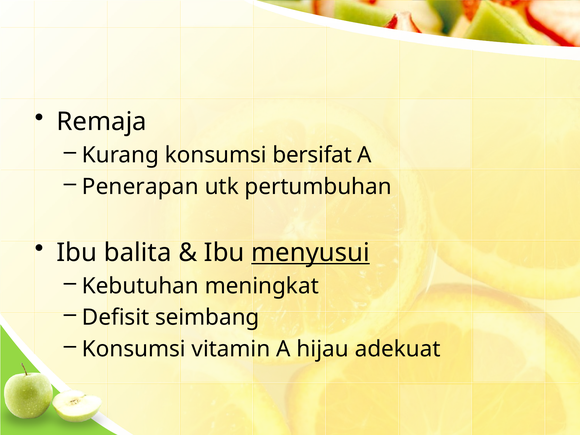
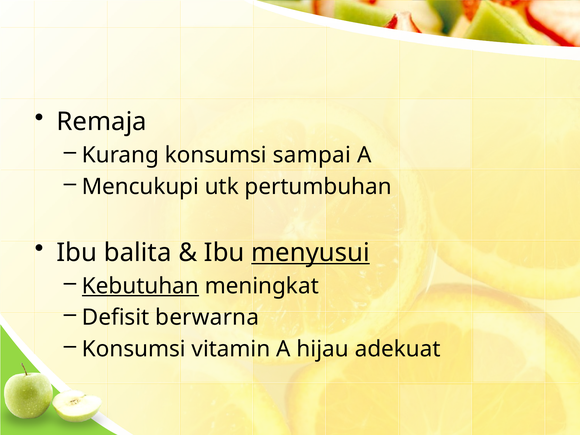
bersifat: bersifat -> sampai
Penerapan: Penerapan -> Mencukupi
Kebutuhan underline: none -> present
seimbang: seimbang -> berwarna
